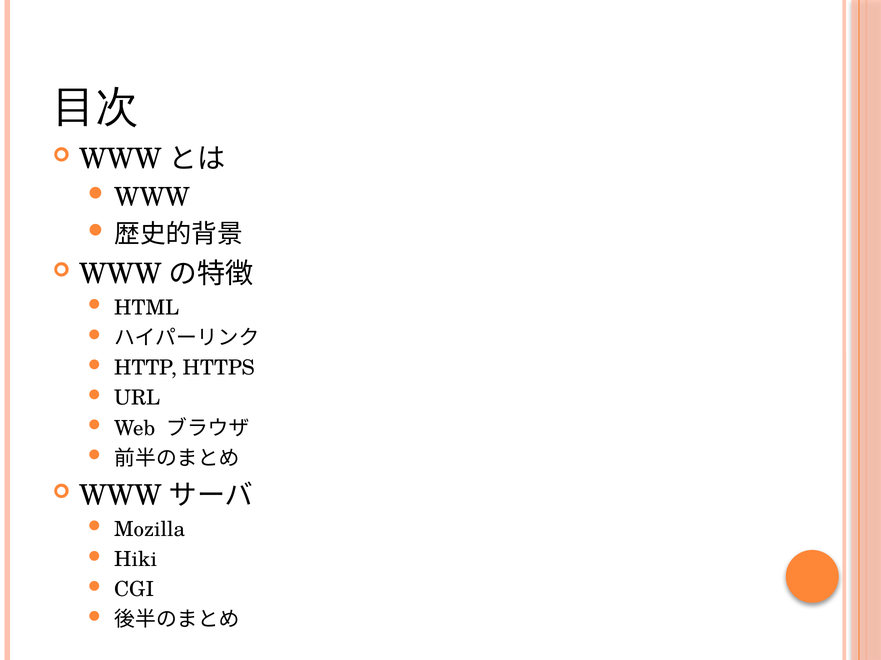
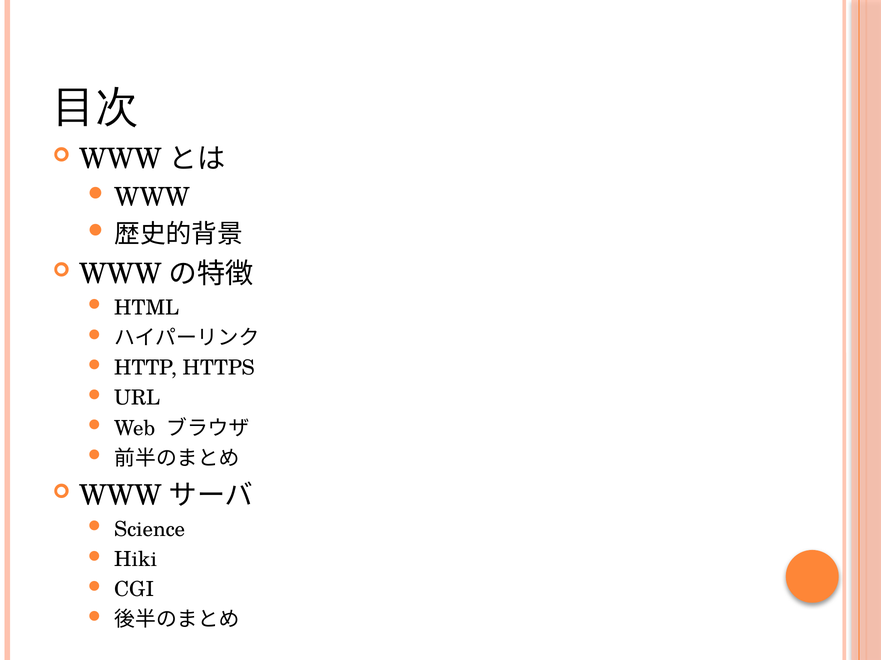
Mozilla: Mozilla -> Science
